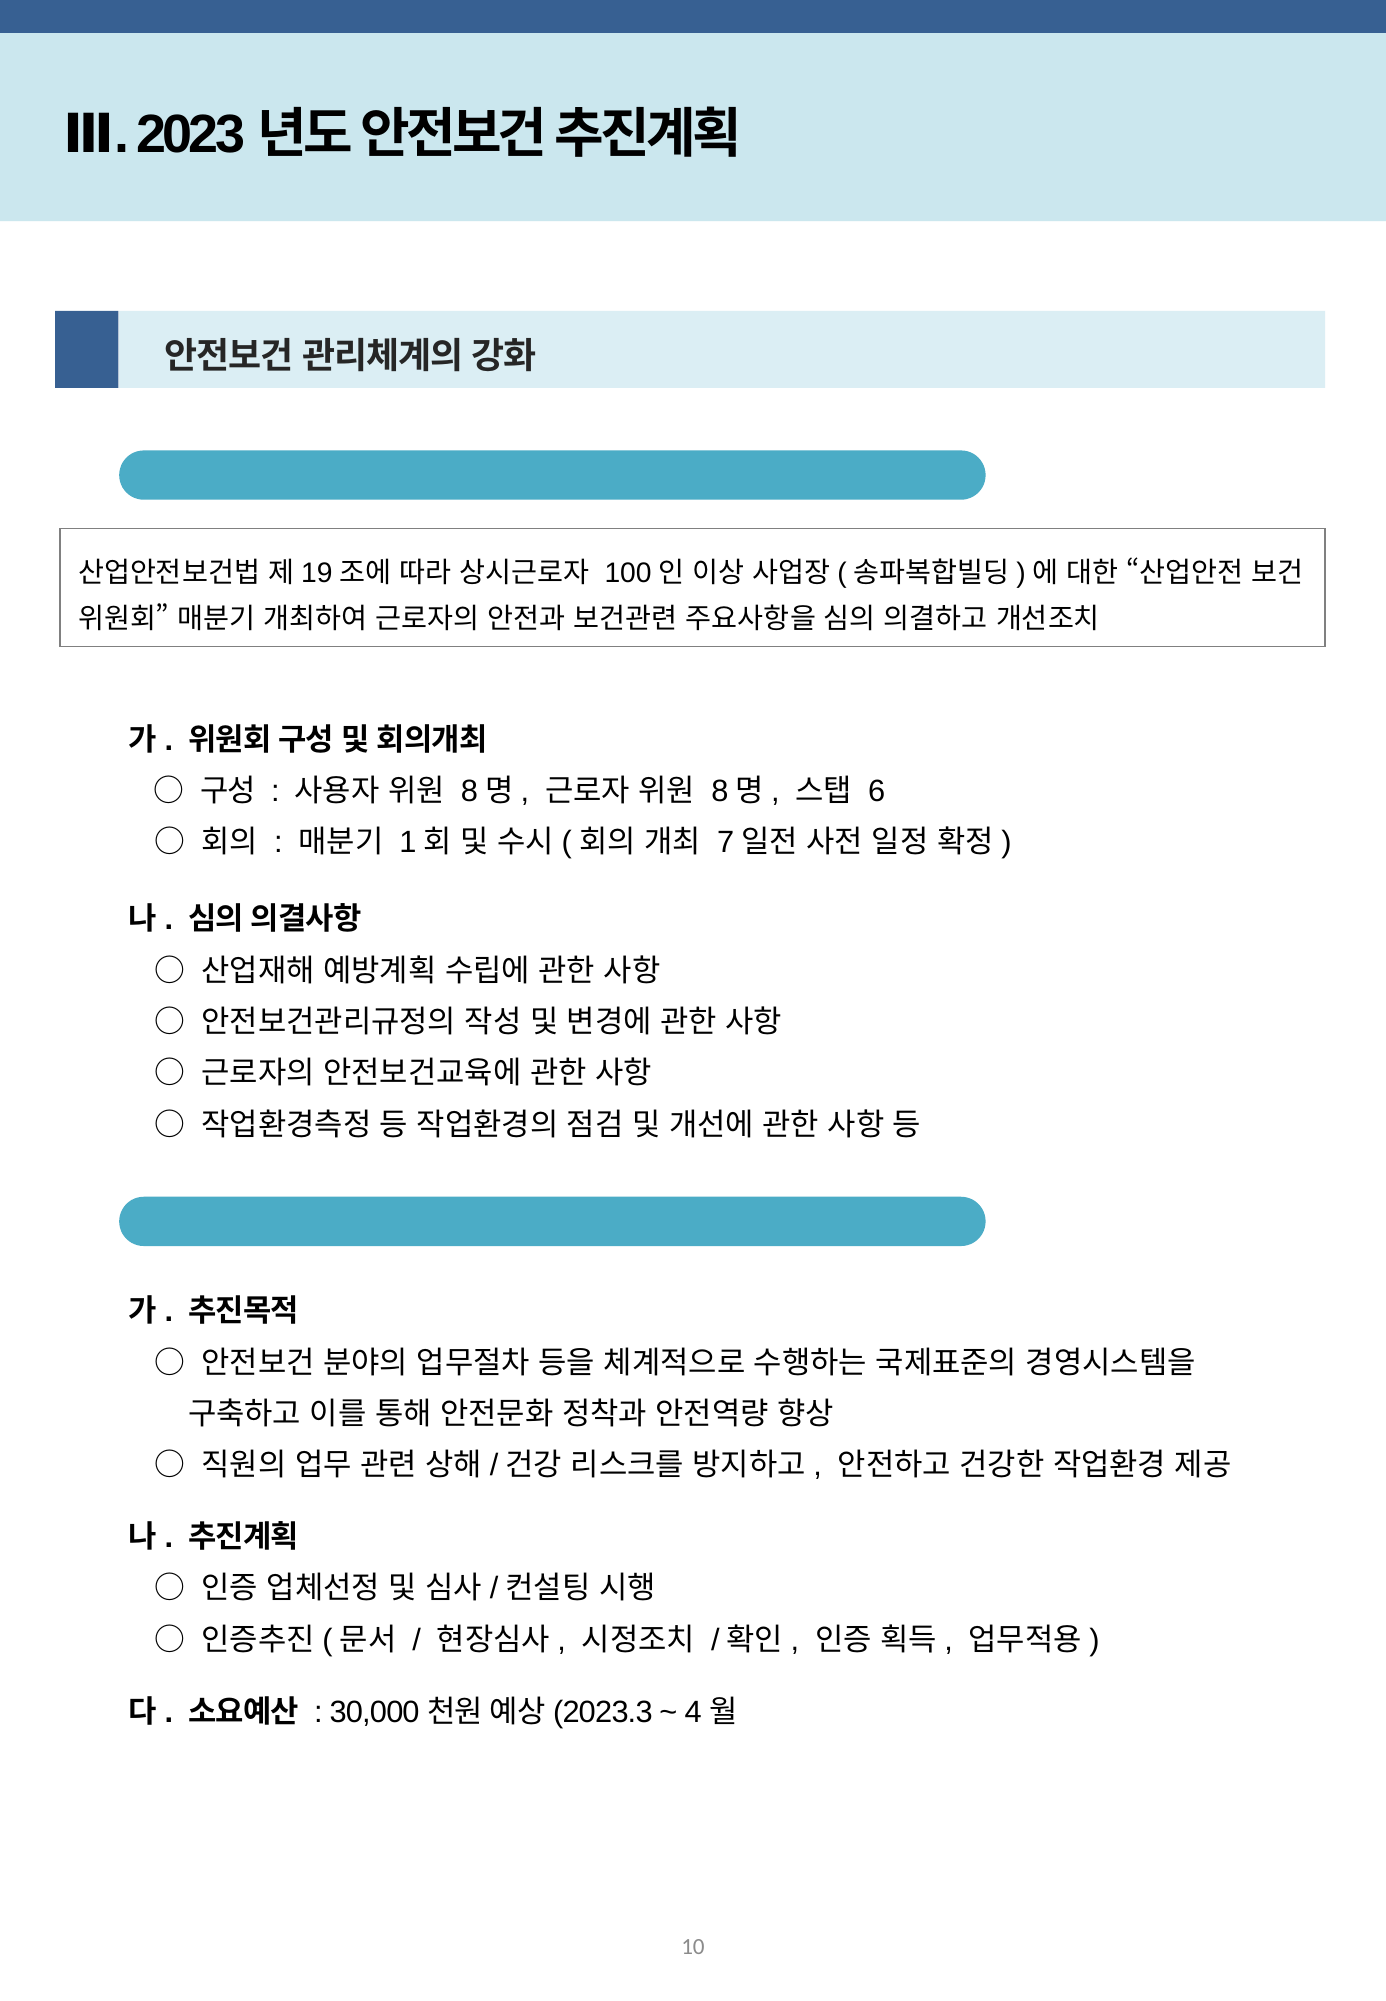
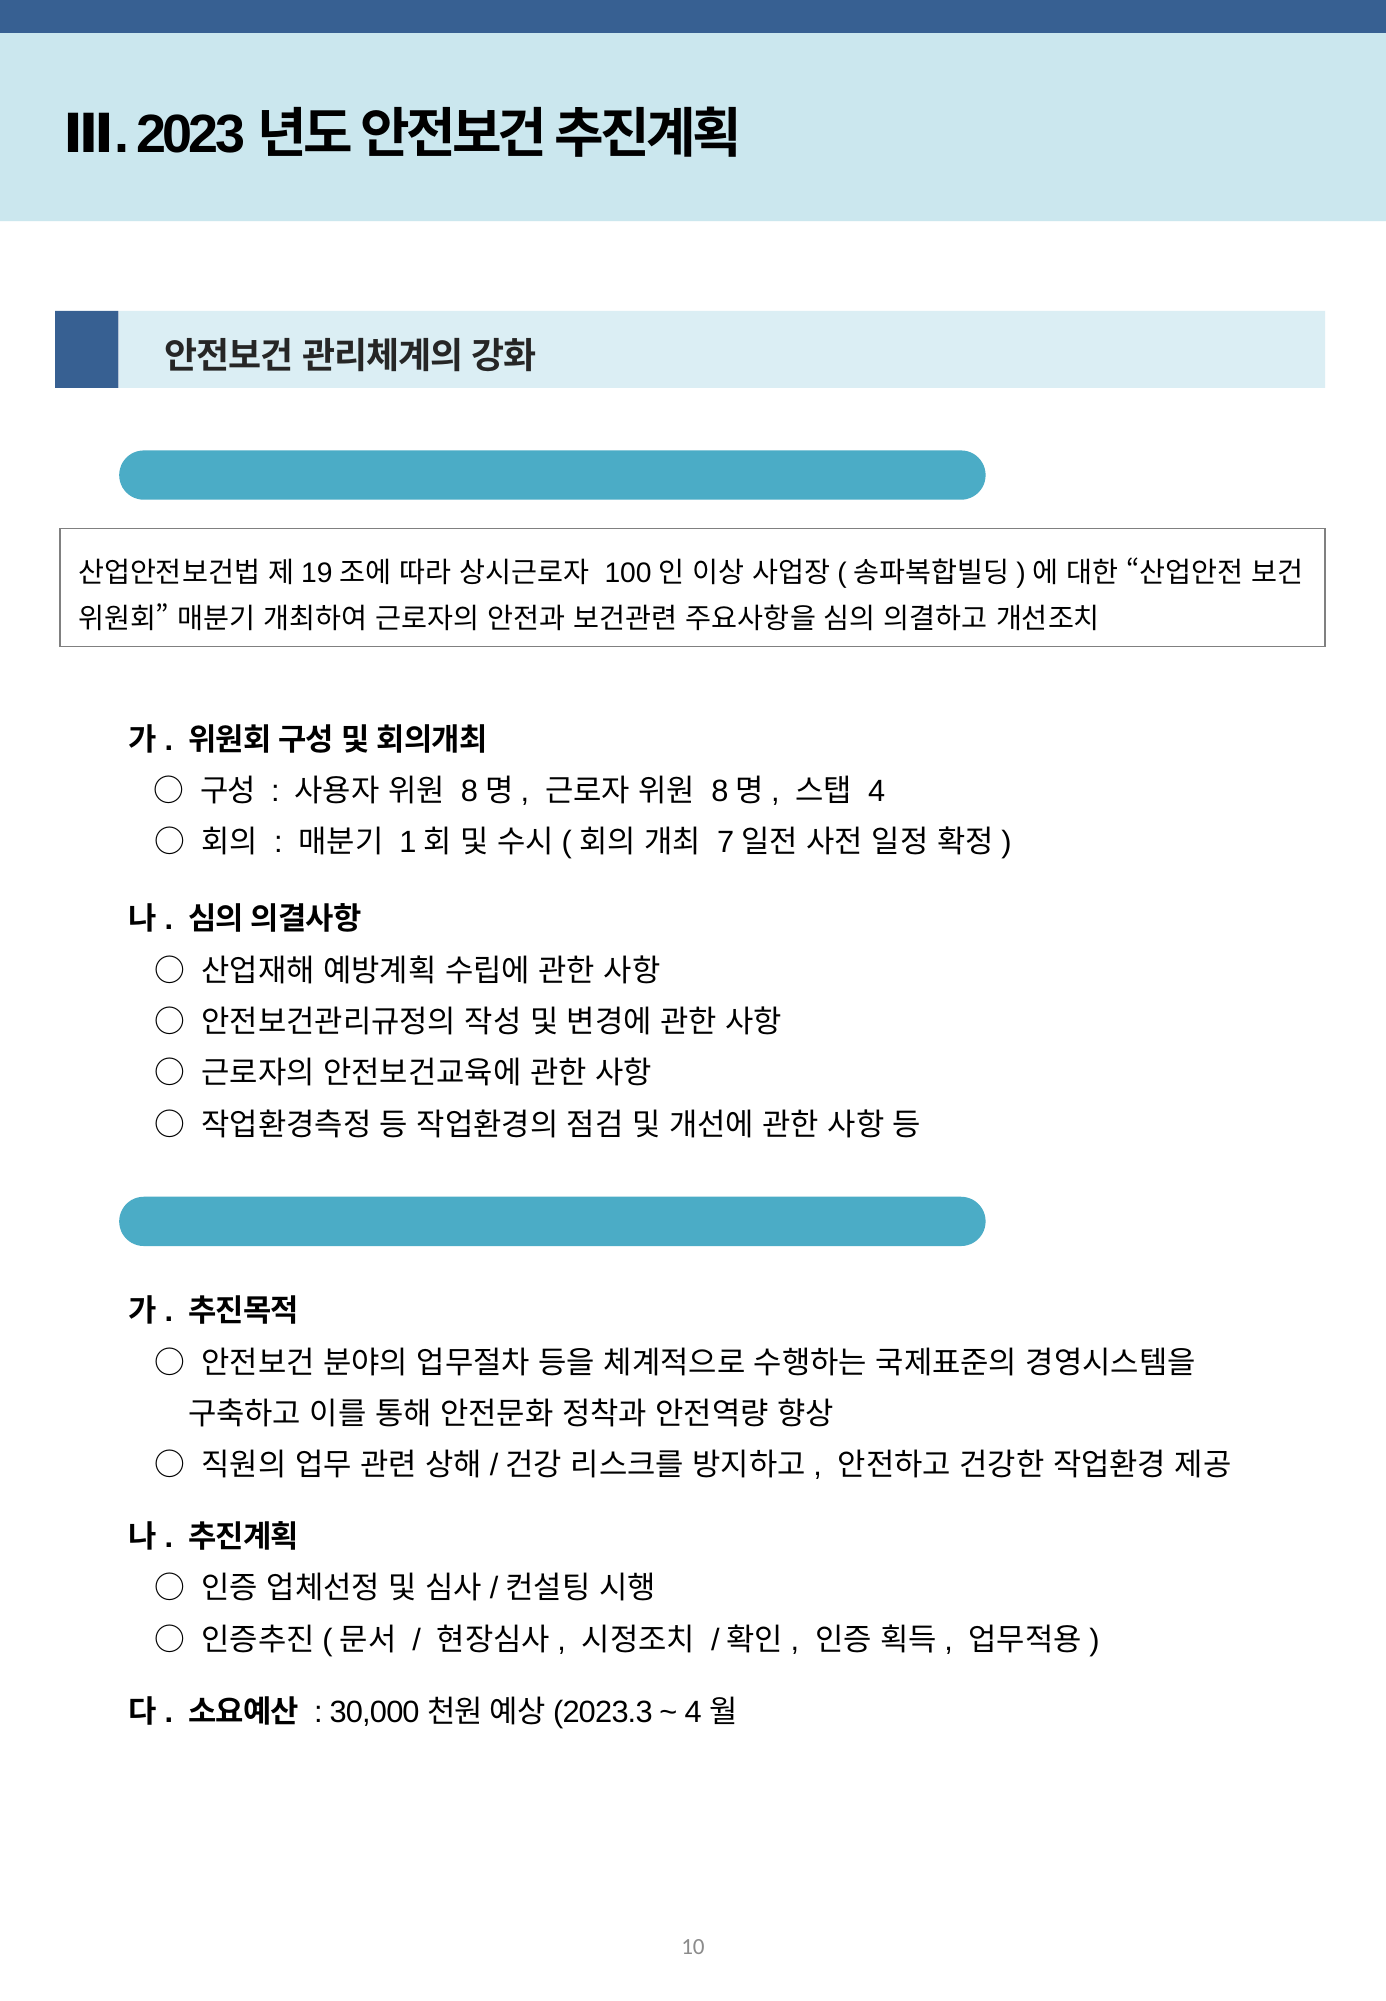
6: 6 -> 4
